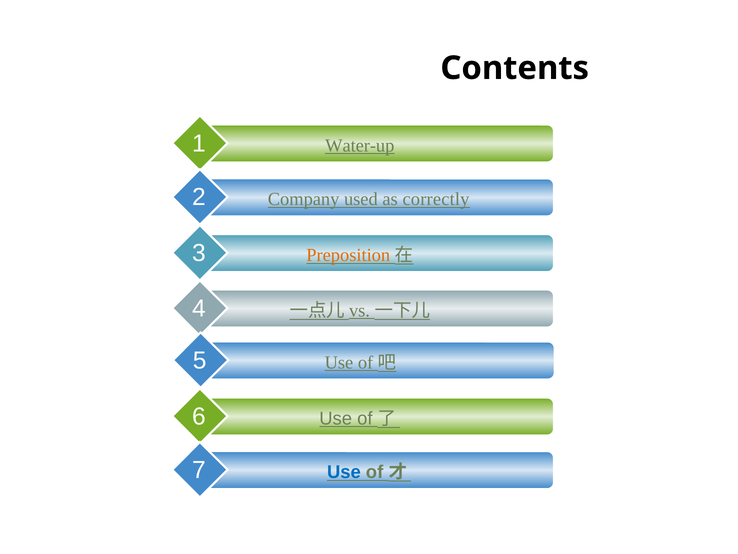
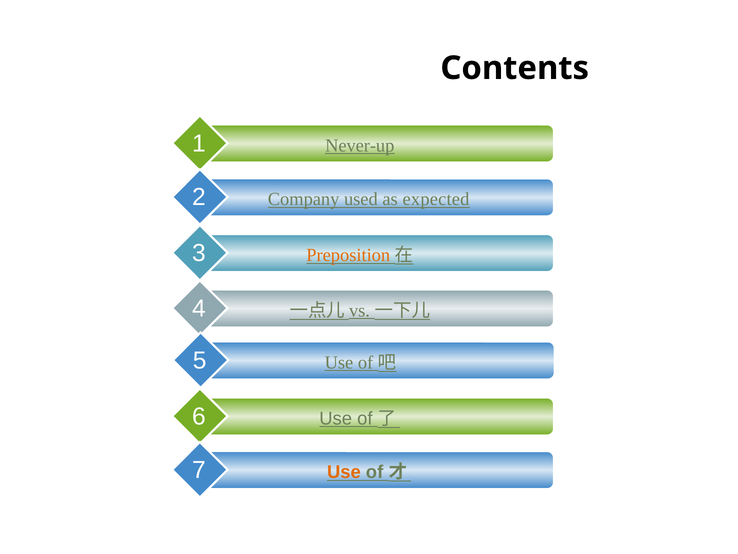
Water-up: Water-up -> Never-up
correctly: correctly -> expected
Use at (344, 472) colour: blue -> orange
